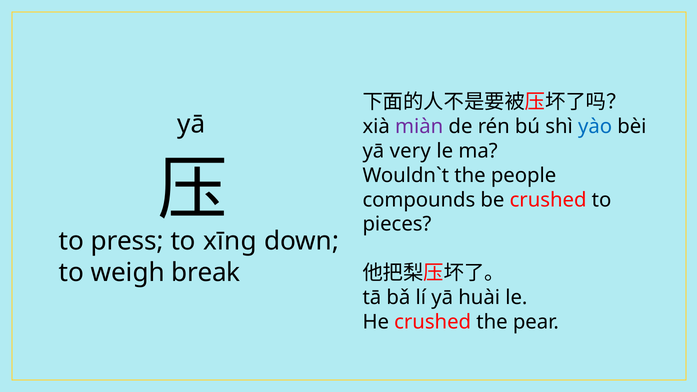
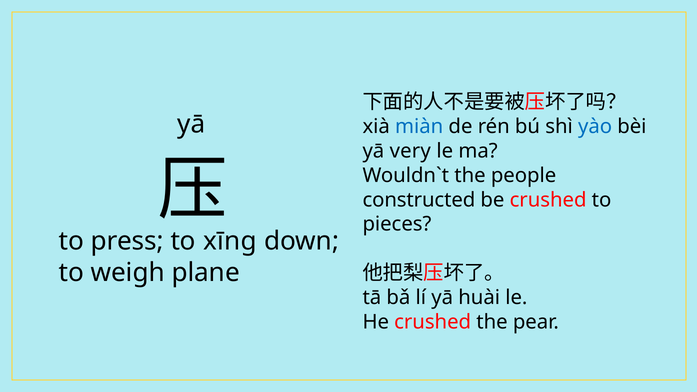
miàn colour: purple -> blue
compounds: compounds -> constructed
break: break -> plane
